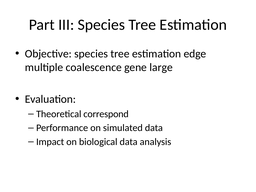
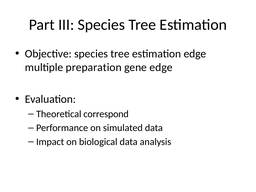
coalescence: coalescence -> preparation
gene large: large -> edge
